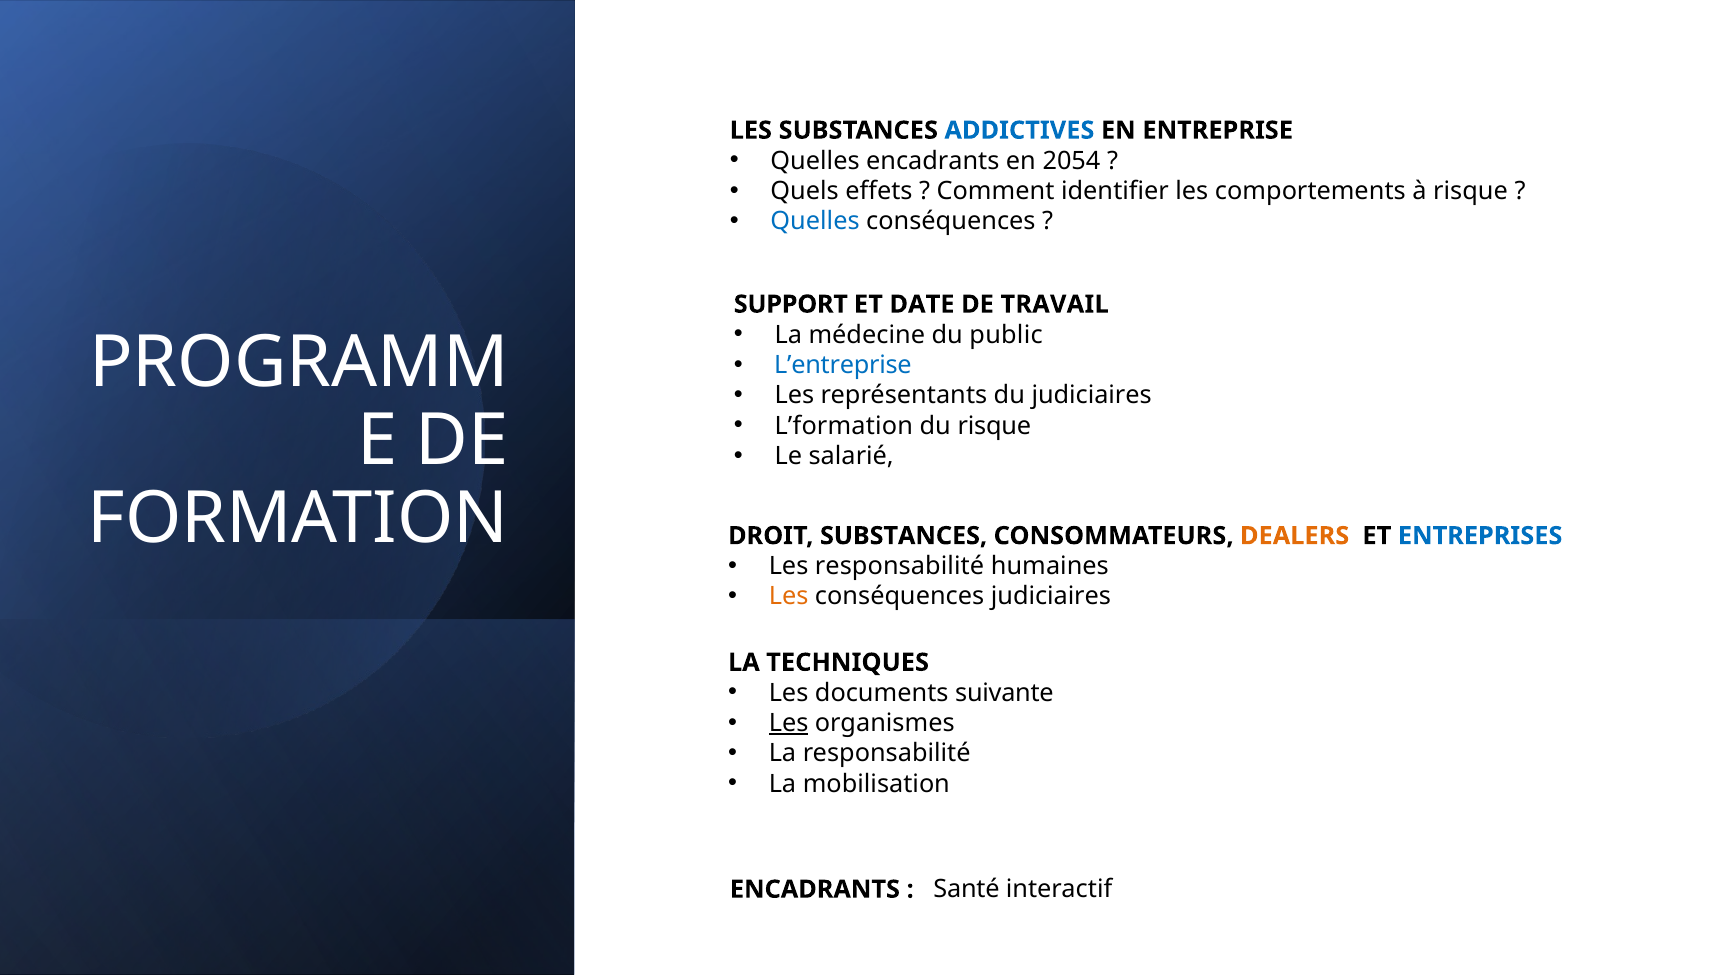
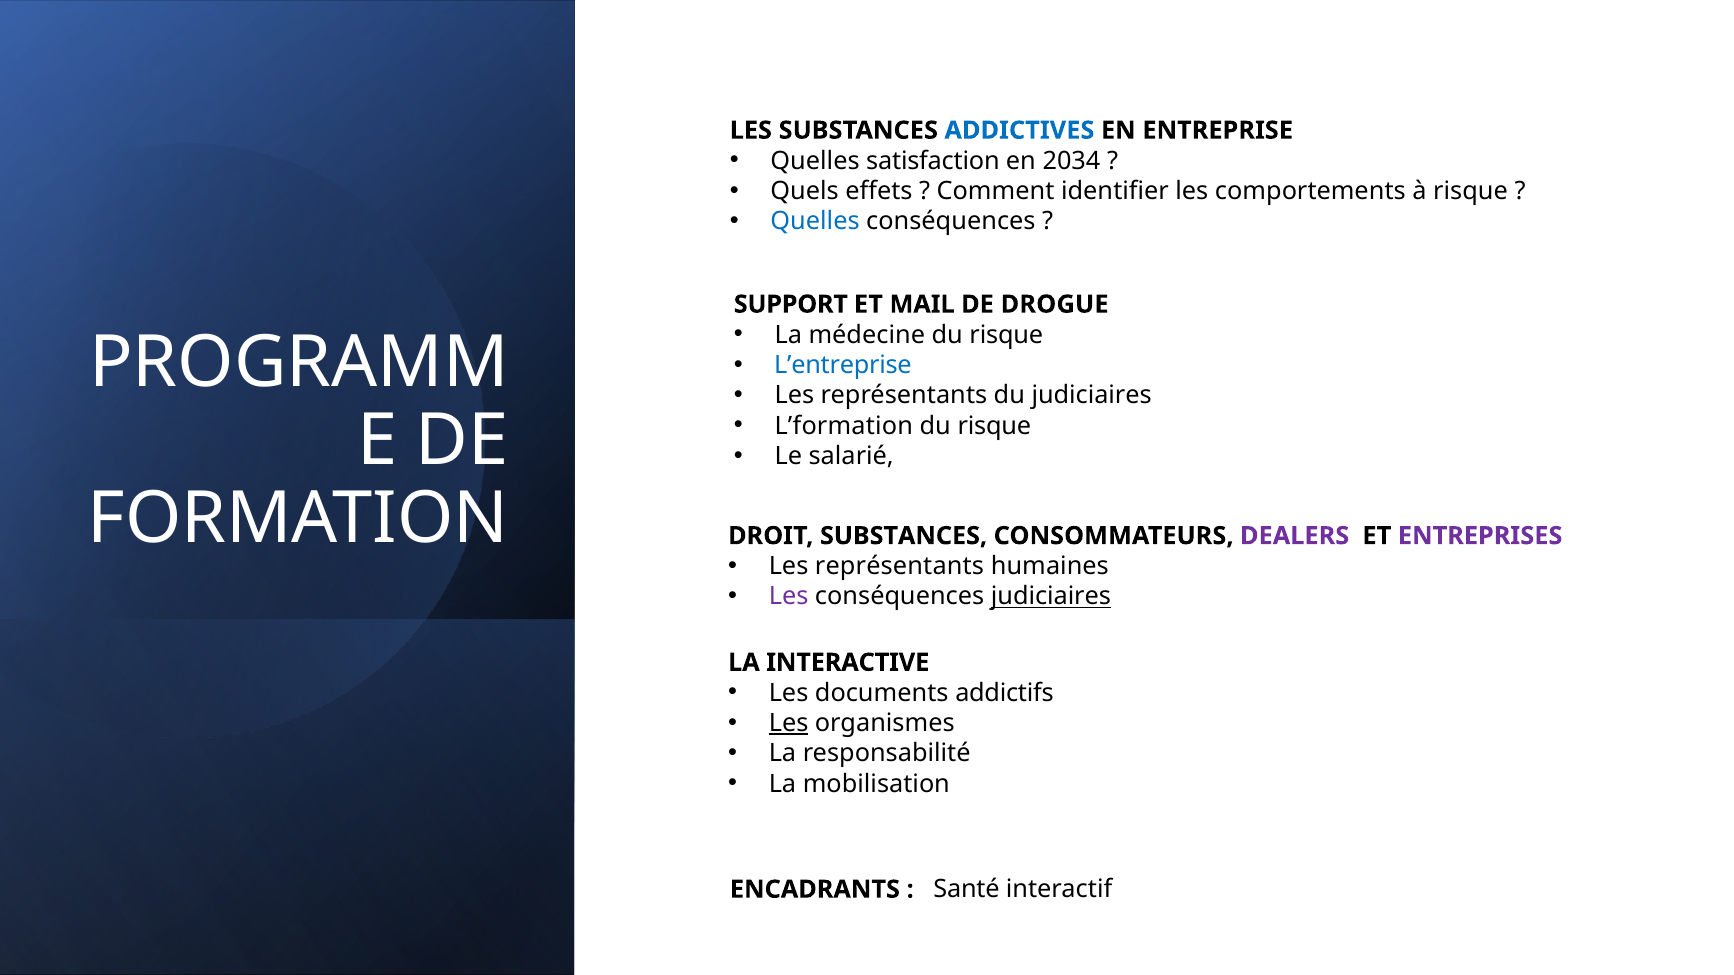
Quelles encadrants: encadrants -> satisfaction
2054: 2054 -> 2034
DATE: DATE -> MAIL
TRAVAIL: TRAVAIL -> DROGUE
médecine du public: public -> risque
DEALERS colour: orange -> purple
ENTREPRISES colour: blue -> purple
responsabilité at (900, 566): responsabilité -> représentants
Les at (789, 597) colour: orange -> purple
judiciaires at (1051, 597) underline: none -> present
TECHNIQUES: TECHNIQUES -> INTERACTIVE
suivante: suivante -> addictifs
